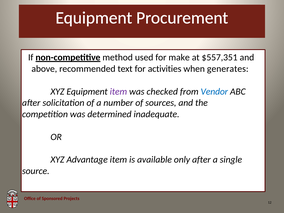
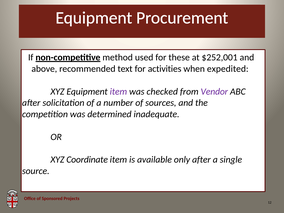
make: make -> these
$557,351: $557,351 -> $252,001
generates: generates -> expedited
Vendor colour: blue -> purple
Advantage: Advantage -> Coordinate
